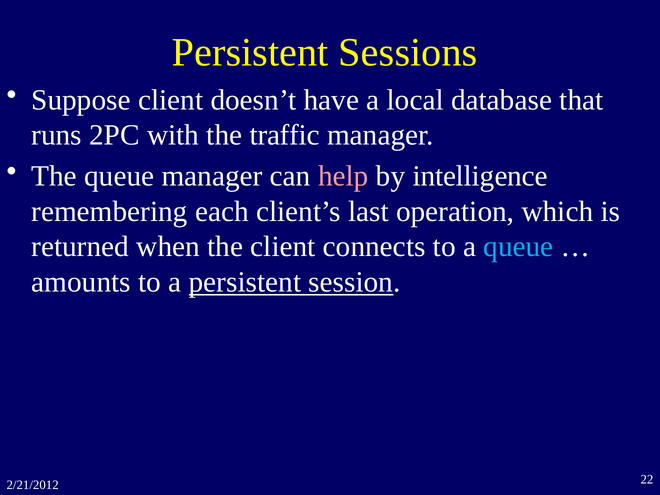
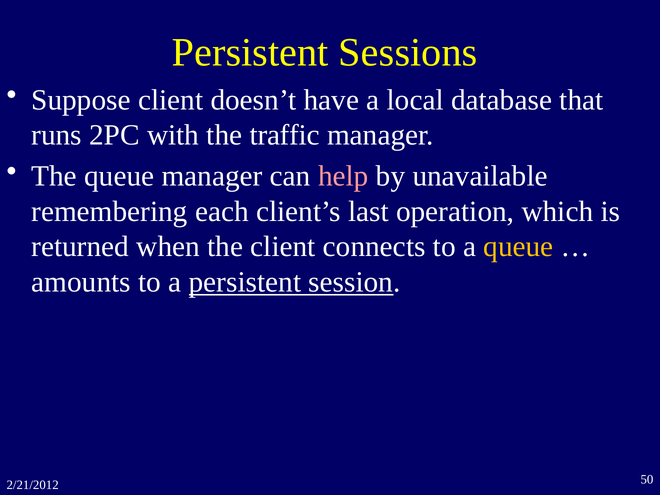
intelligence: intelligence -> unavailable
queue at (518, 247) colour: light blue -> yellow
22: 22 -> 50
